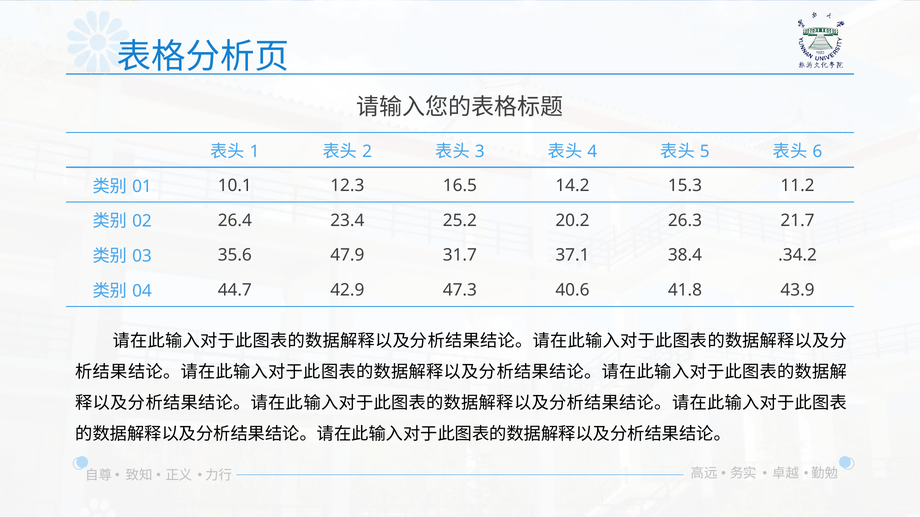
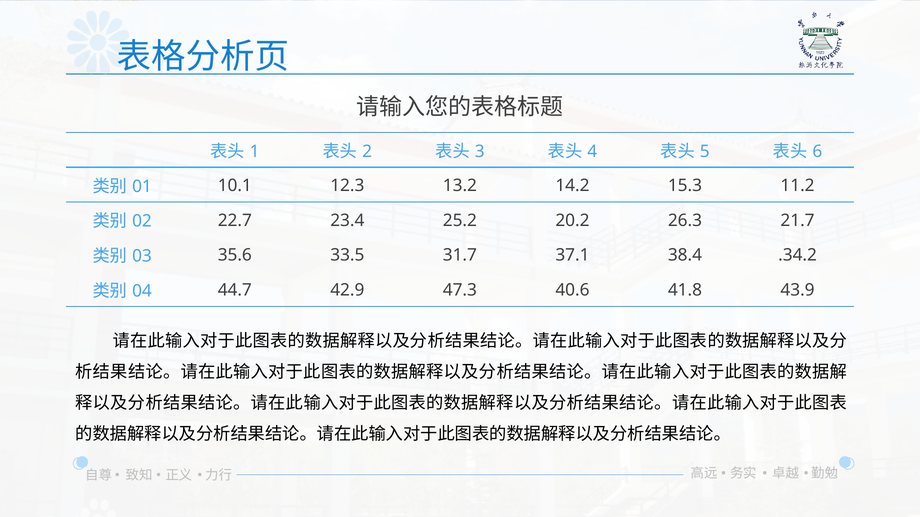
16.5: 16.5 -> 13.2
26.4: 26.4 -> 22.7
47.9: 47.9 -> 33.5
